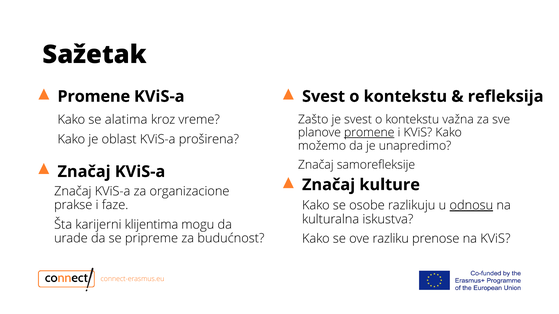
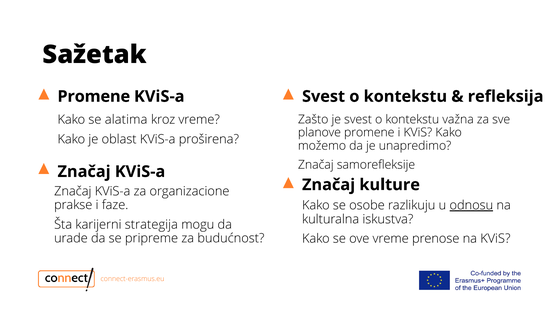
promene at (369, 133) underline: present -> none
klijentima: klijentima -> strategija
ove razliku: razliku -> vreme
